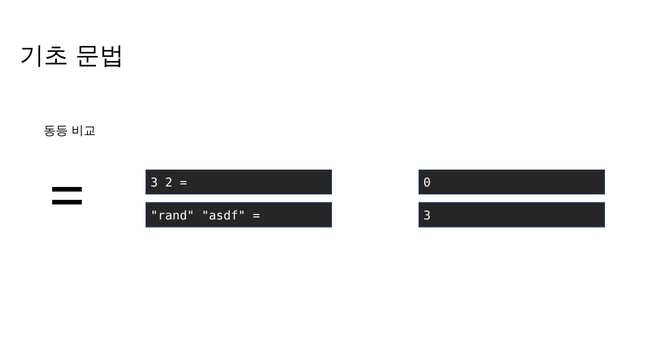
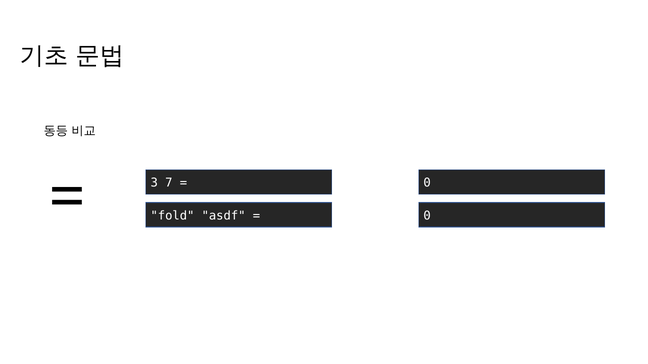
2: 2 -> 7
rand: rand -> fold
3 at (427, 216): 3 -> 0
